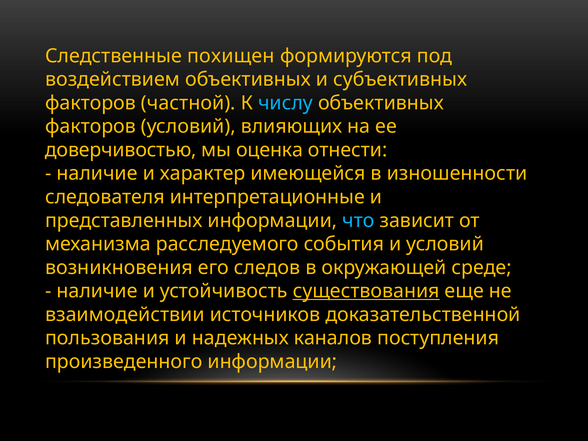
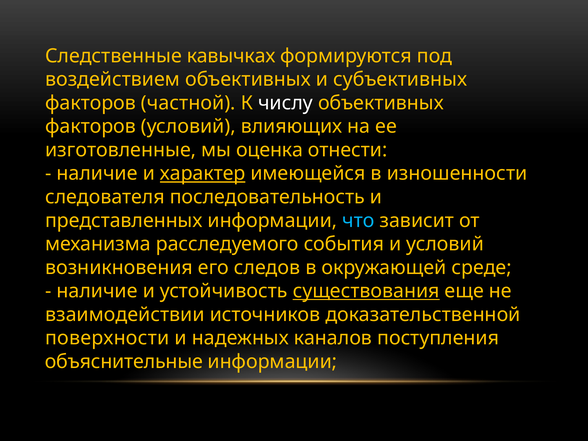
похищен: похищен -> кавычках
числу colour: light blue -> white
доверчивостью: доверчивостью -> изготовленные
характер underline: none -> present
интерпретационные: интерпретационные -> последовательность
пользования: пользования -> поверхности
произведенного: произведенного -> объяснительные
